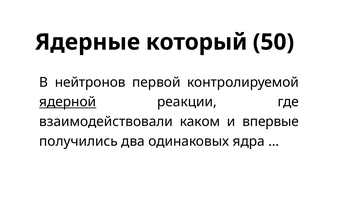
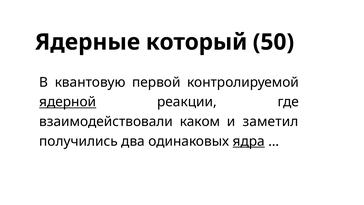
нейтронов: нейтронов -> квантовую
впервые: впервые -> заметил
ядра underline: none -> present
